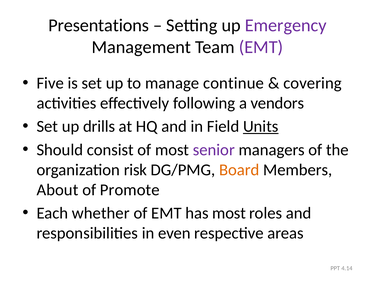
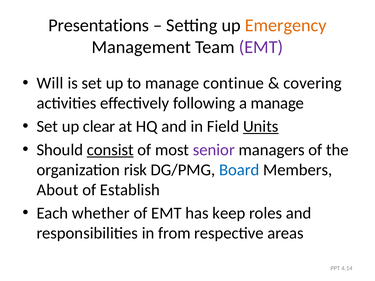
Emergency colour: purple -> orange
Five: Five -> Will
a vendors: vendors -> manage
drills: drills -> clear
consist underline: none -> present
Board colour: orange -> blue
Promote: Promote -> Establish
has most: most -> keep
even: even -> from
